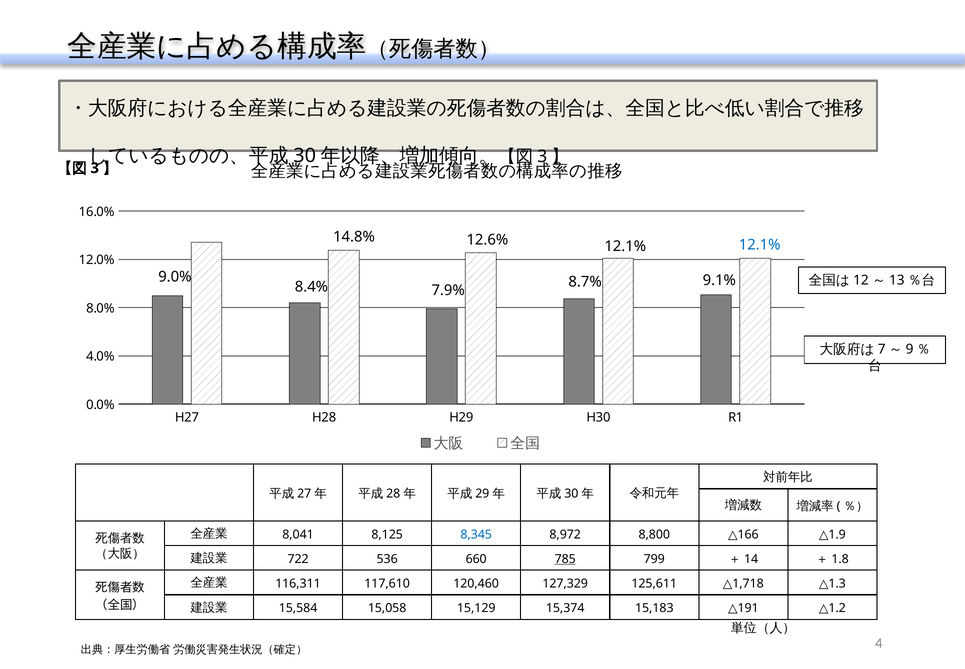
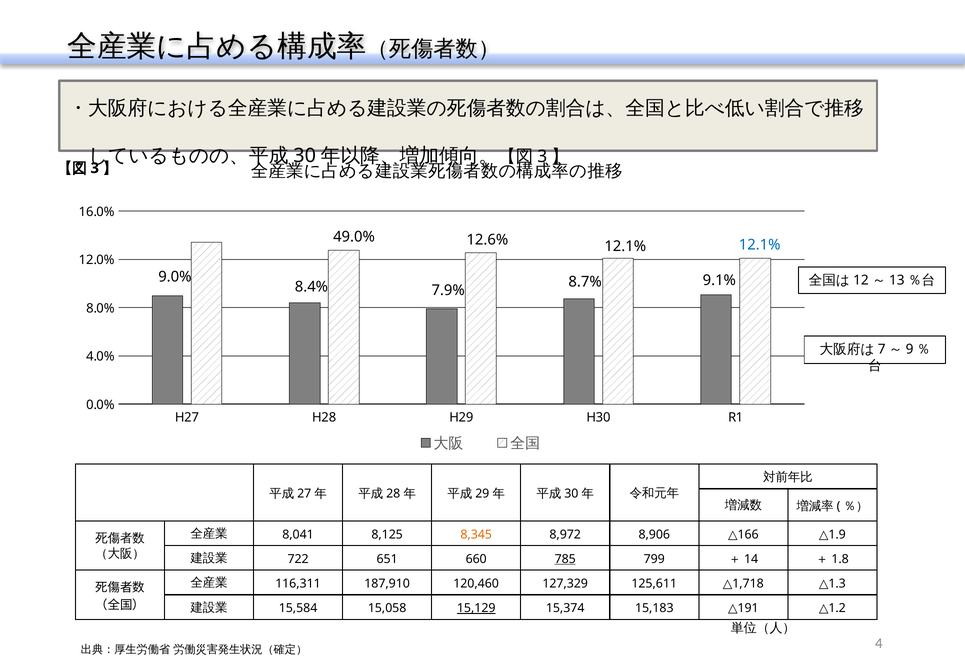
14.8%: 14.8% -> 49.0%
8,345 colour: blue -> orange
8,800: 8,800 -> 8,906
536: 536 -> 651
117,610: 117,610 -> 187,910
15,129 underline: none -> present
